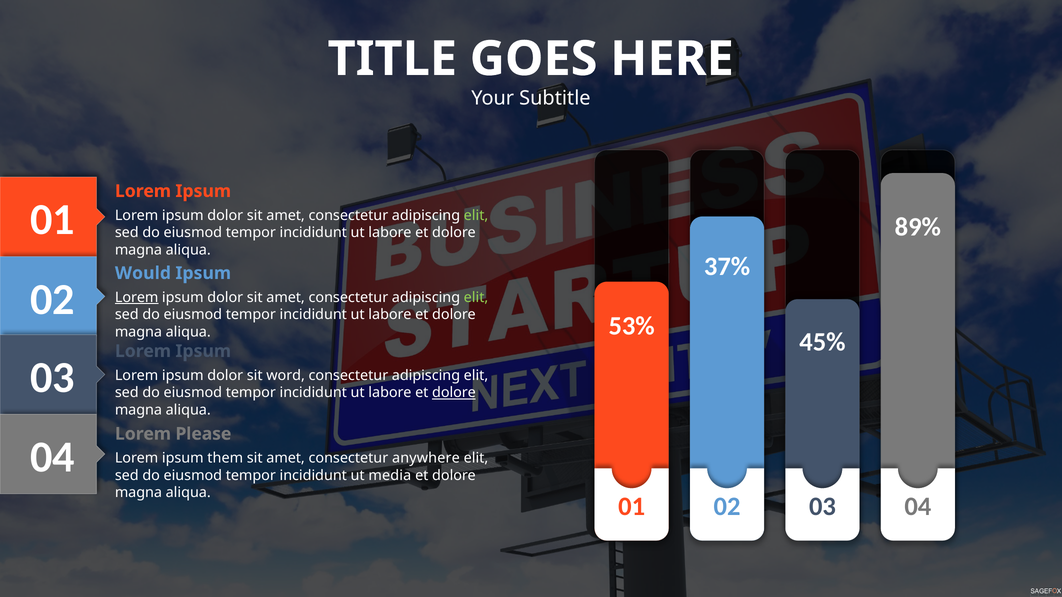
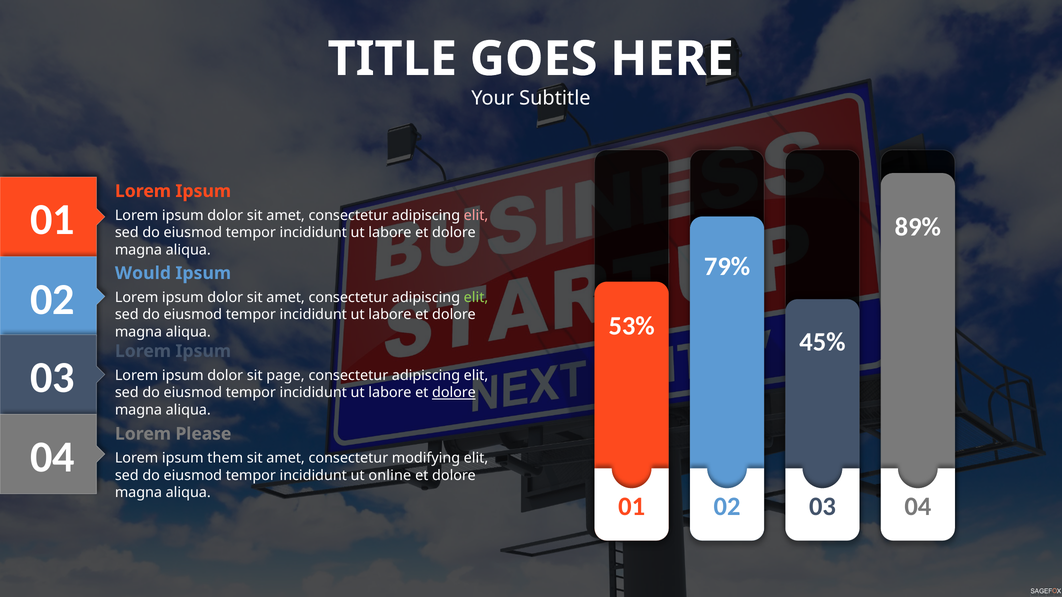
elit at (476, 216) colour: light green -> pink
37%: 37% -> 79%
Lorem at (137, 298) underline: present -> none
word: word -> page
anywhere: anywhere -> modifying
media: media -> online
